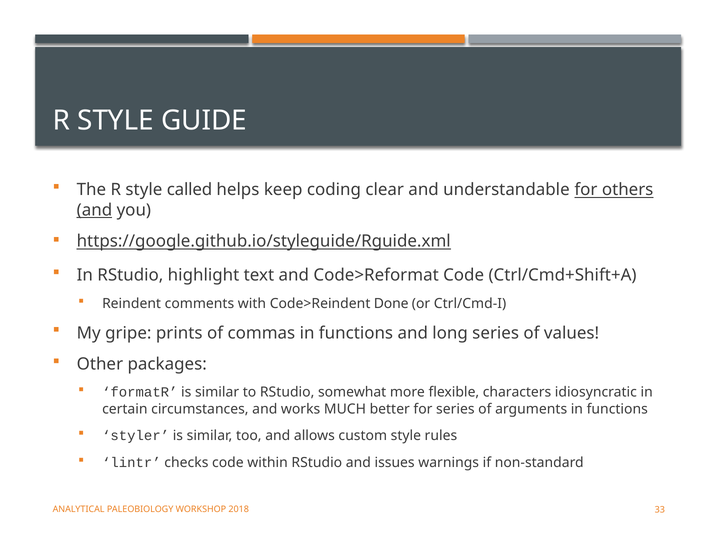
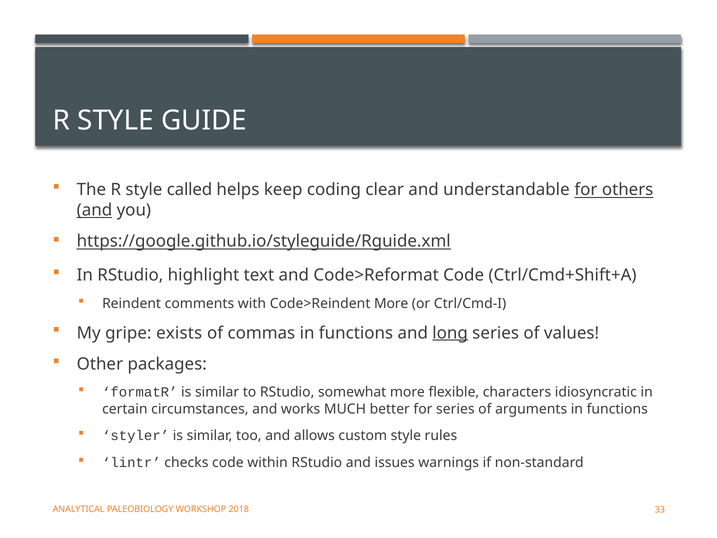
Code>Reindent Done: Done -> More
prints: prints -> exists
long underline: none -> present
